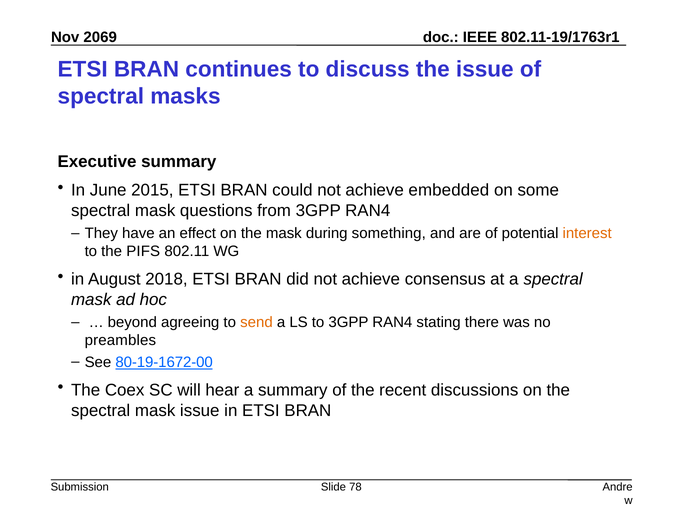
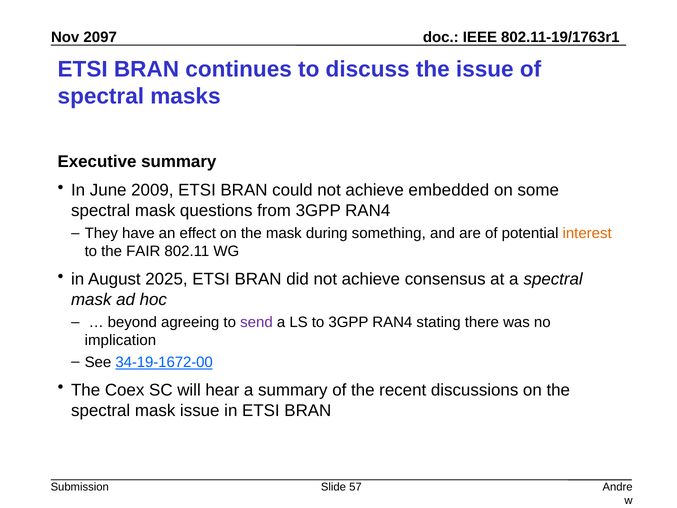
2069: 2069 -> 2097
2015: 2015 -> 2009
PIFS: PIFS -> FAIR
2018: 2018 -> 2025
send colour: orange -> purple
preambles: preambles -> implication
80-19-1672-00: 80-19-1672-00 -> 34-19-1672-00
78: 78 -> 57
